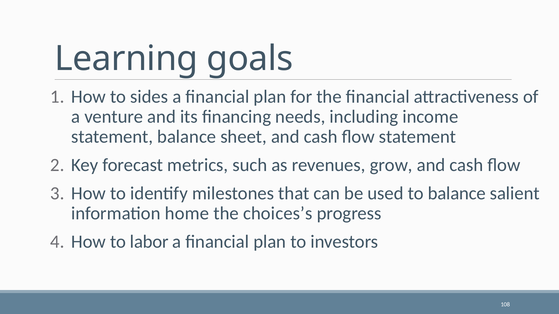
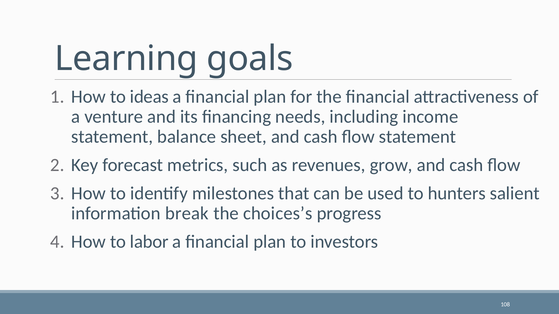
sides: sides -> ideas
to balance: balance -> hunters
home: home -> break
